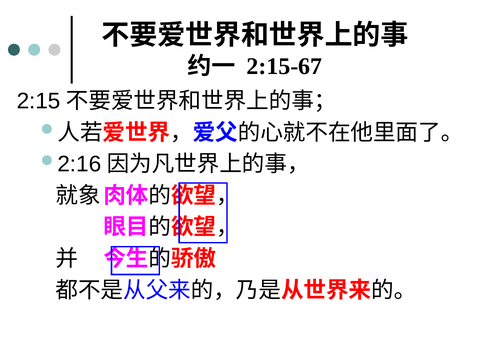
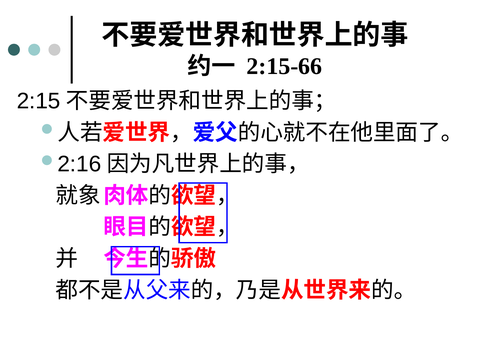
2:15-67: 2:15-67 -> 2:15-66
